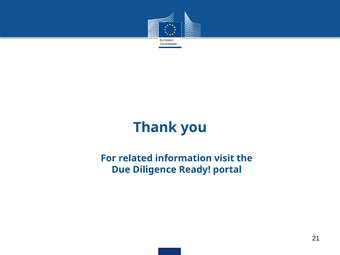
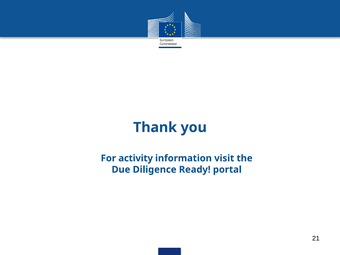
related: related -> activity
